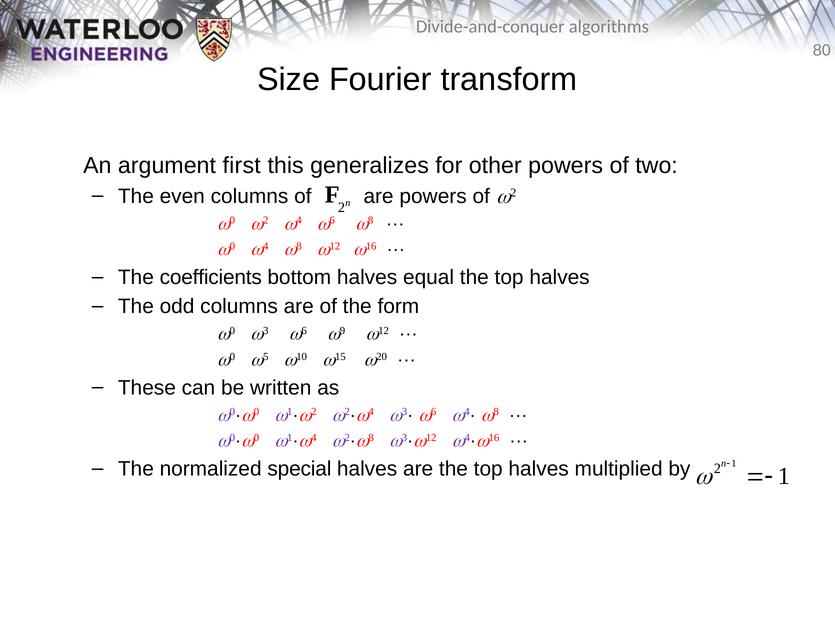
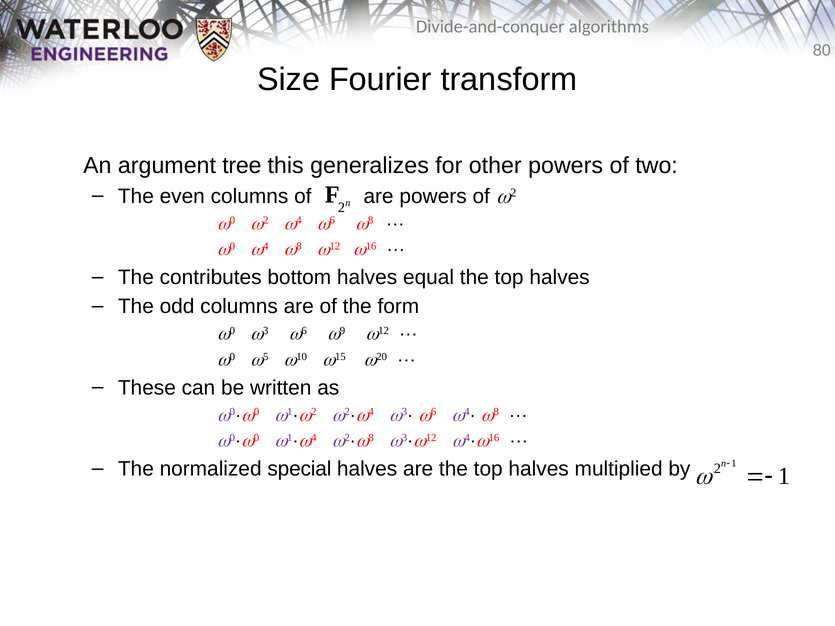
first: first -> tree
coefficients: coefficients -> contributes
